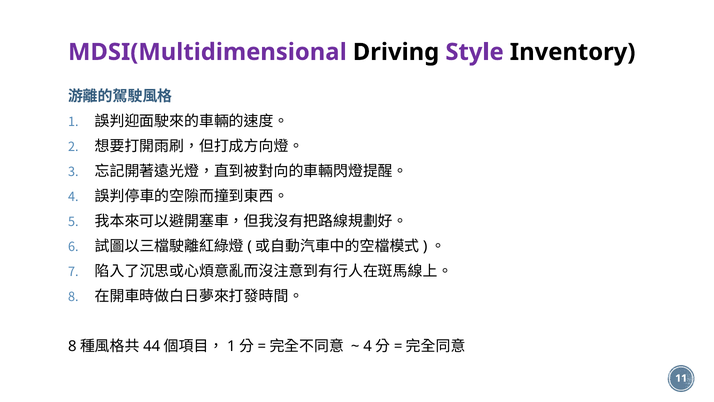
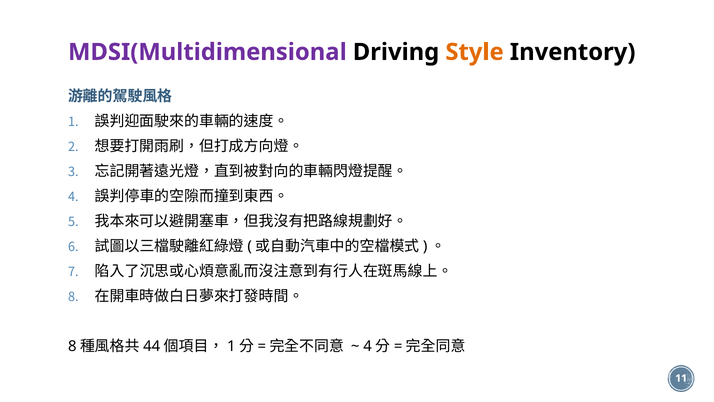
Style colour: purple -> orange
